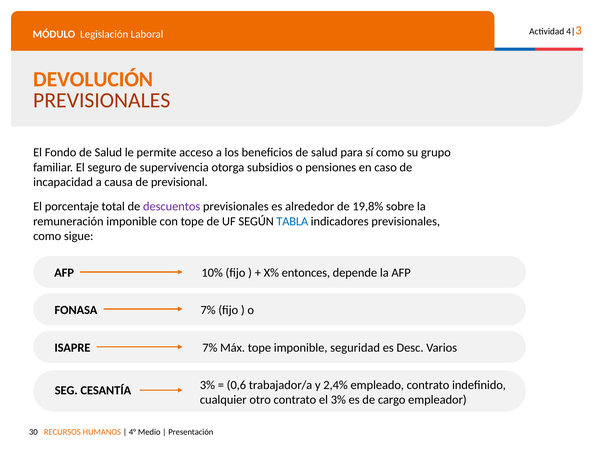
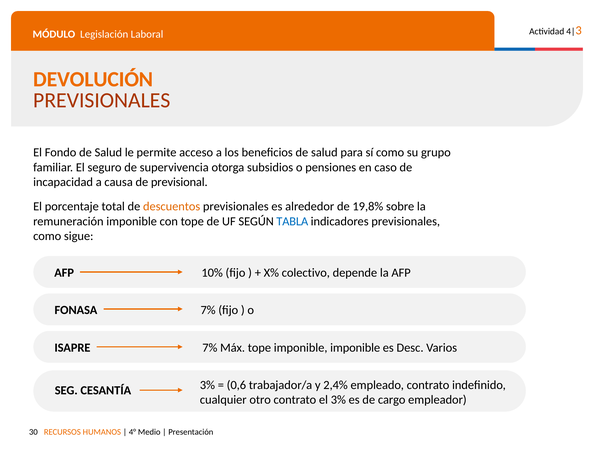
descuentos colour: purple -> orange
entonces: entonces -> colectivo
imponible seguridad: seguridad -> imponible
